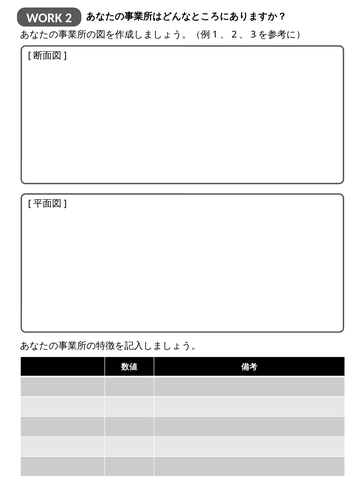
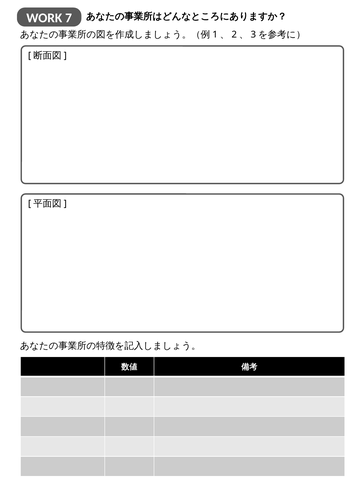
2: 2 -> 7
